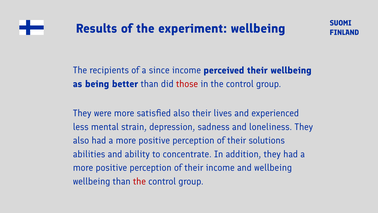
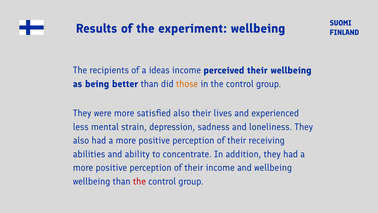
since: since -> ideas
those colour: red -> orange
solutions: solutions -> receiving
